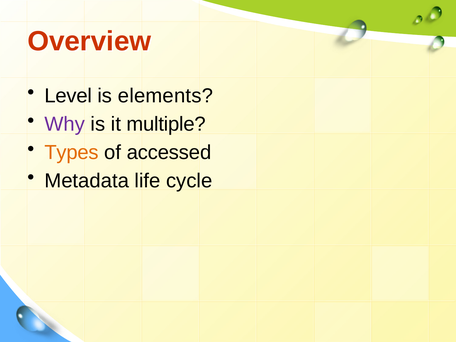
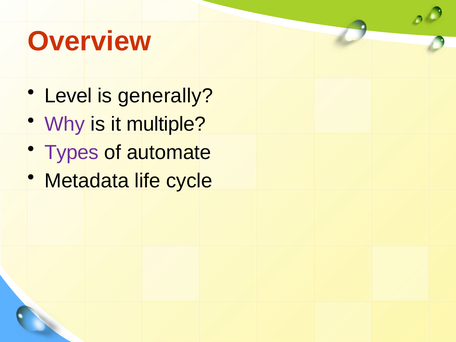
elements: elements -> generally
Types colour: orange -> purple
accessed: accessed -> automate
